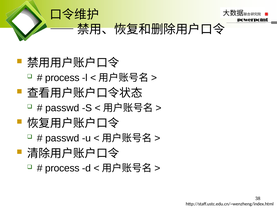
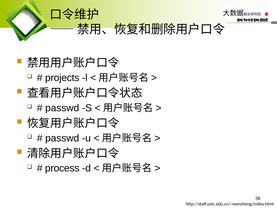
process at (62, 78): process -> projects
